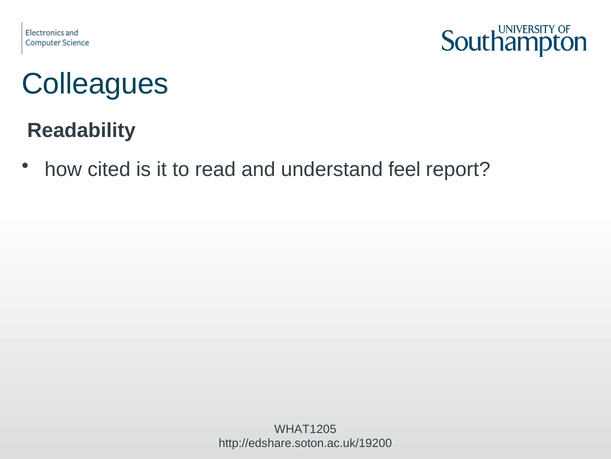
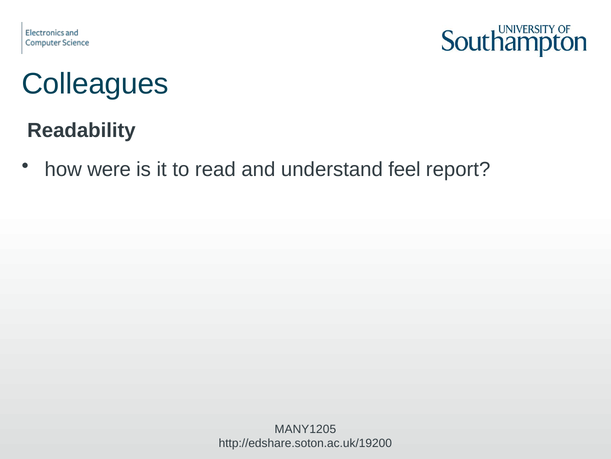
cited: cited -> were
WHAT1205: WHAT1205 -> MANY1205
